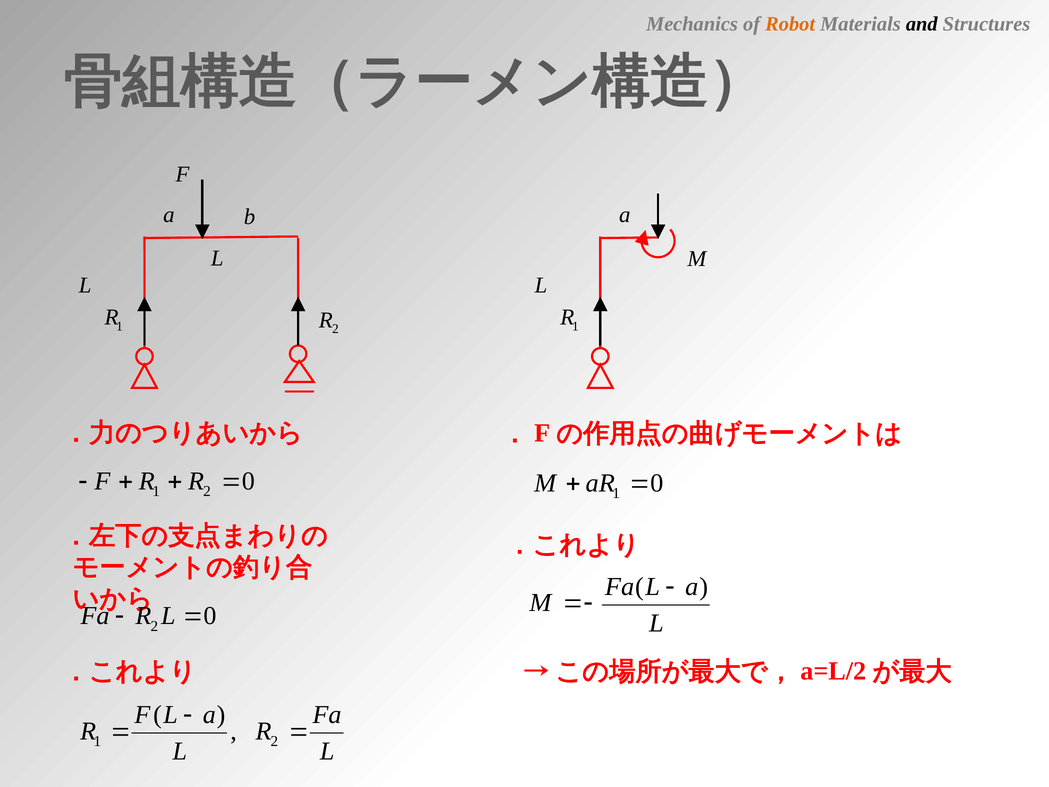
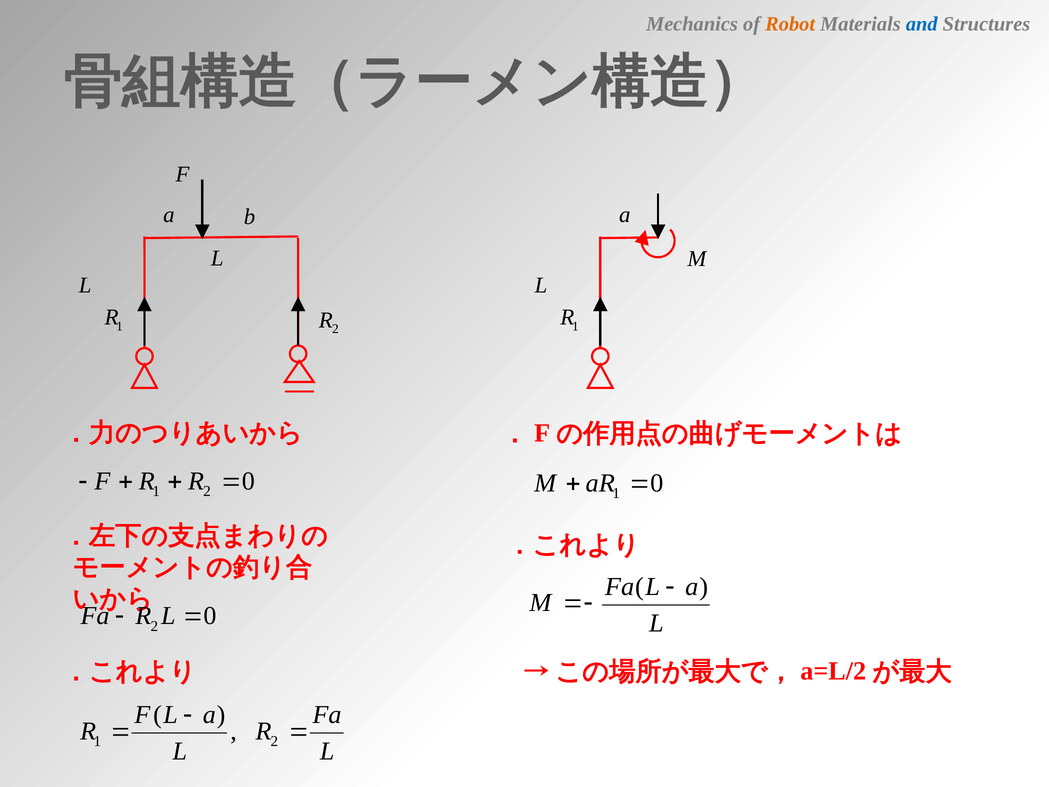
and colour: black -> blue
